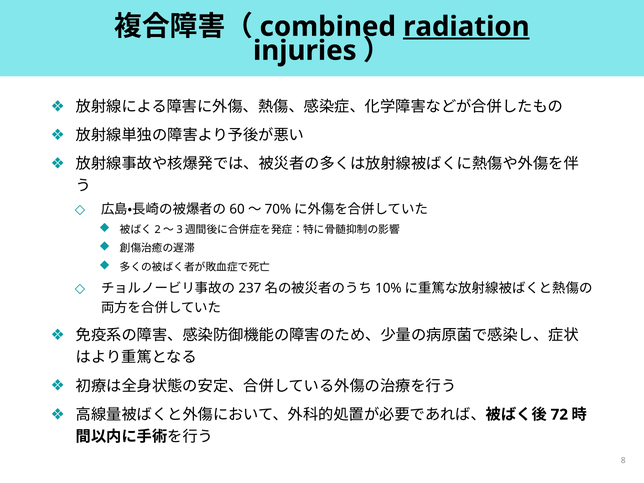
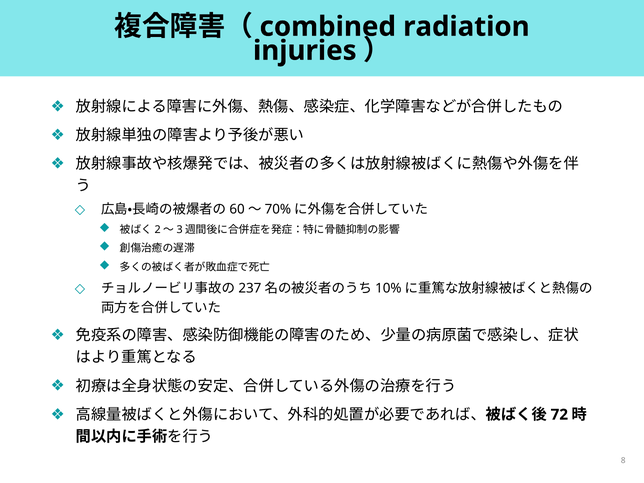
radiation underline: present -> none
